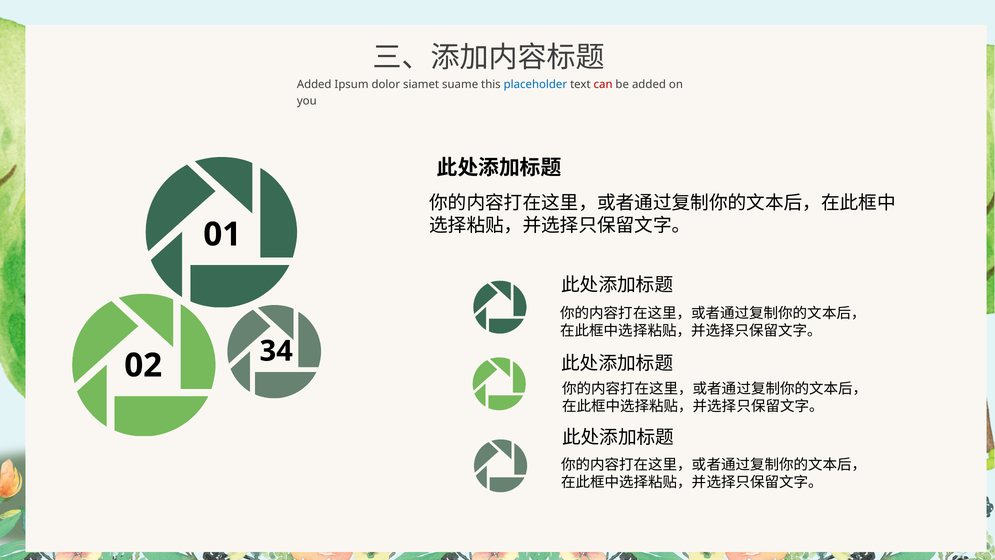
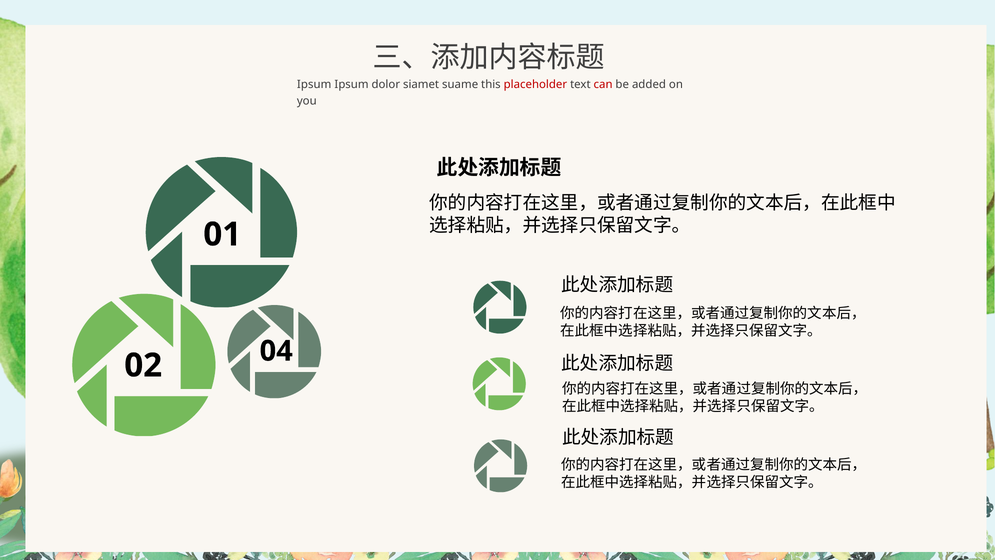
Added at (314, 84): Added -> Ipsum
placeholder colour: blue -> red
34: 34 -> 04
